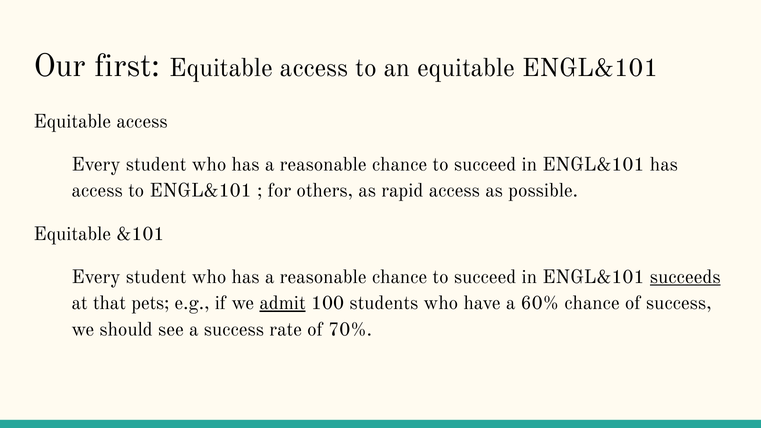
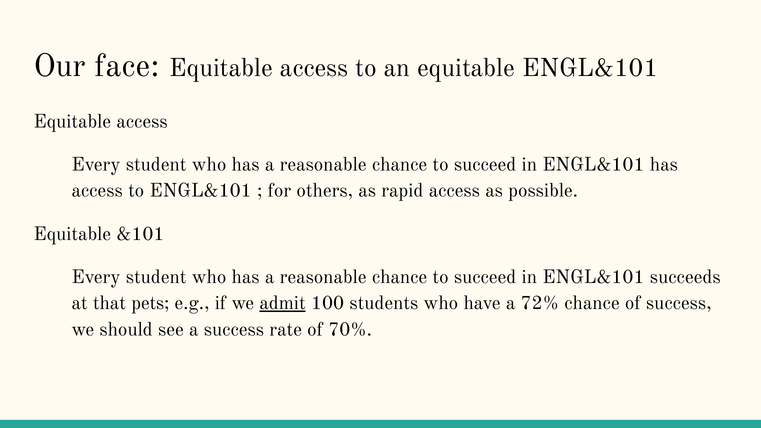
first: first -> face
succeeds underline: present -> none
60%: 60% -> 72%
